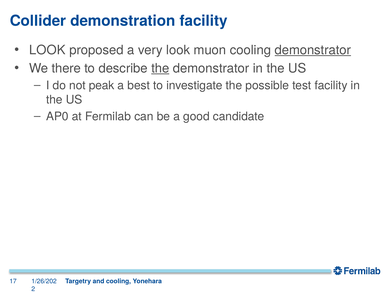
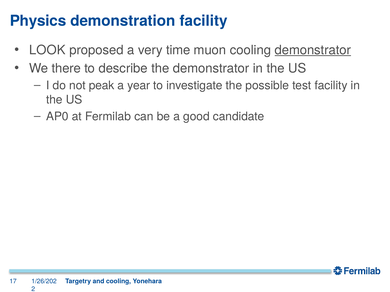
Collider: Collider -> Physics
very look: look -> time
the at (160, 68) underline: present -> none
best: best -> year
